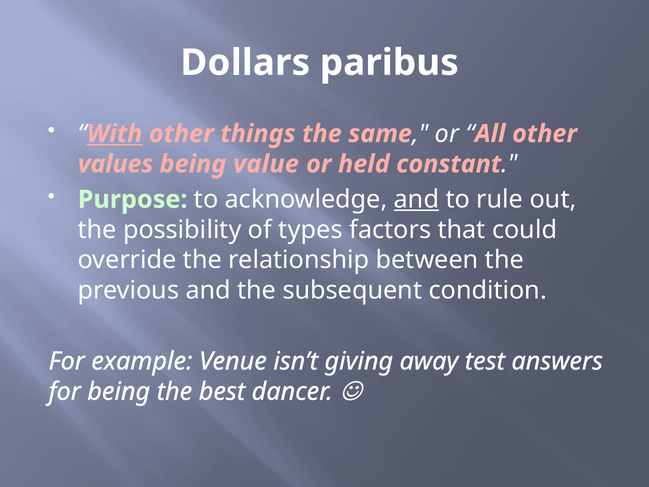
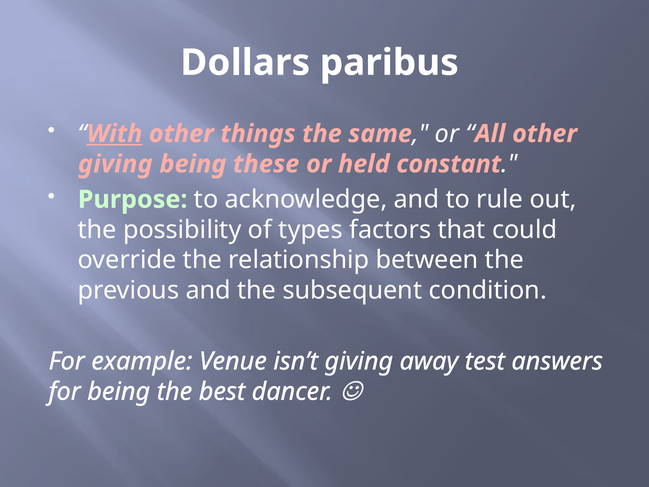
values at (116, 164): values -> giving
value: value -> these
and at (416, 199) underline: present -> none
